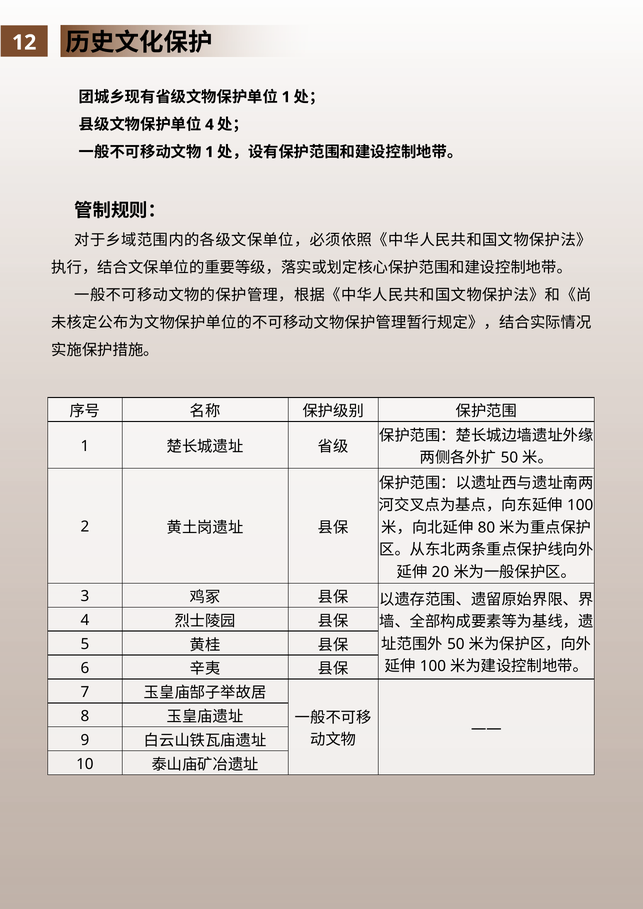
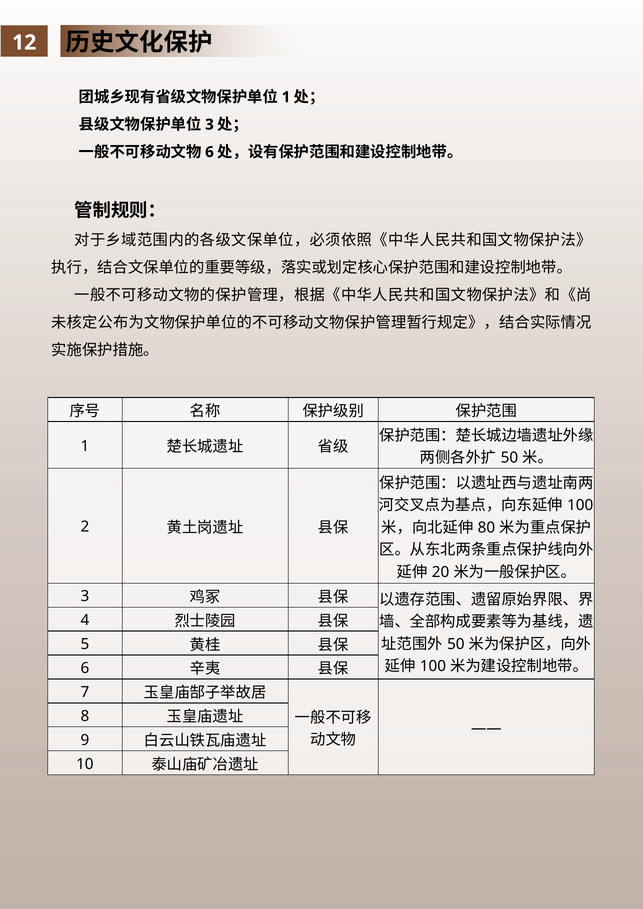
4 at (209, 125): 4 -> 3
1 at (209, 152): 1 -> 6
